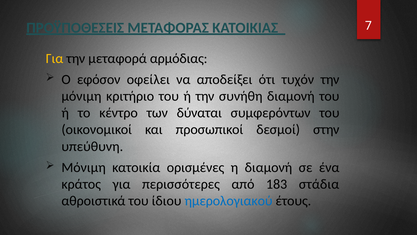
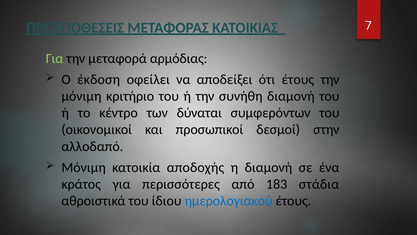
Για at (55, 58) colour: yellow -> light green
εφόσον: εφόσον -> έκδοση
ότι τυχόν: τυχόν -> έτους
υπεύθυνη: υπεύθυνη -> αλλοδαπό
ορισμένες: ορισμένες -> αποδοχής
